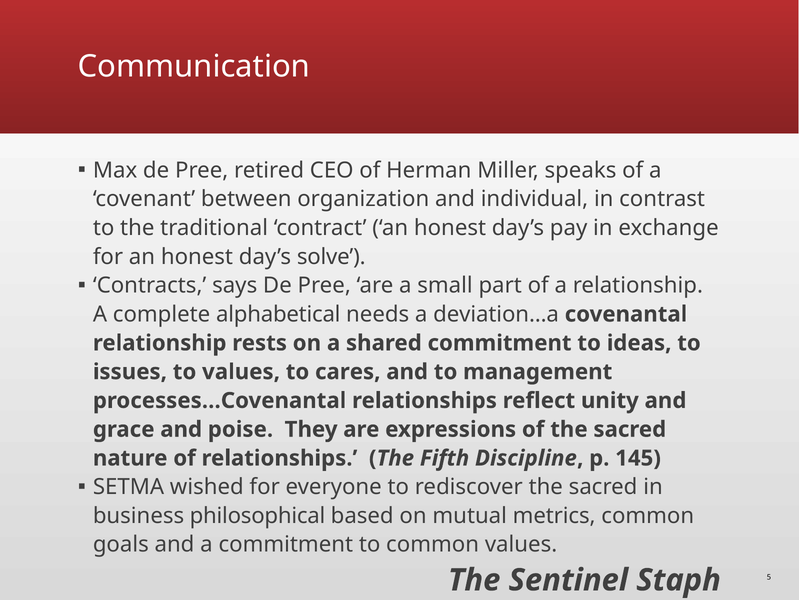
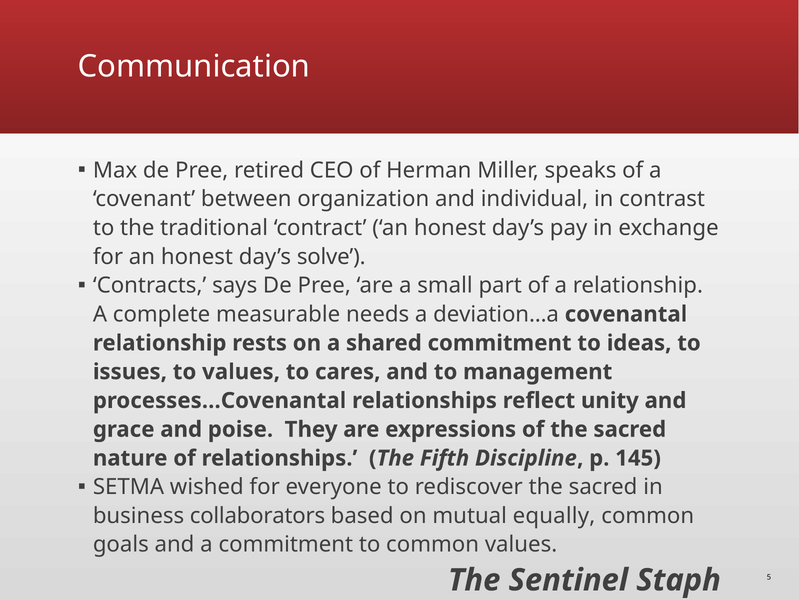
alphabetical: alphabetical -> measurable
philosophical: philosophical -> collaborators
metrics: metrics -> equally
